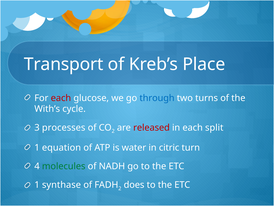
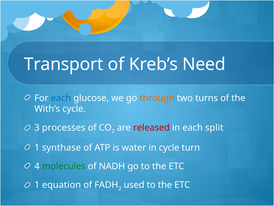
Place: Place -> Need
each at (61, 98) colour: red -> blue
through colour: blue -> orange
equation: equation -> synthase
in citric: citric -> cycle
synthase: synthase -> equation
does: does -> used
